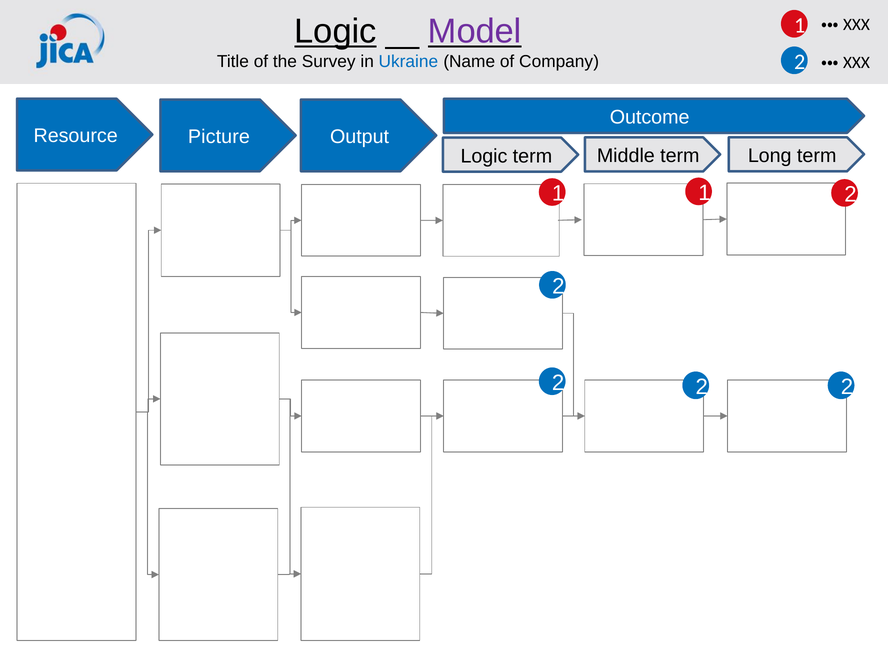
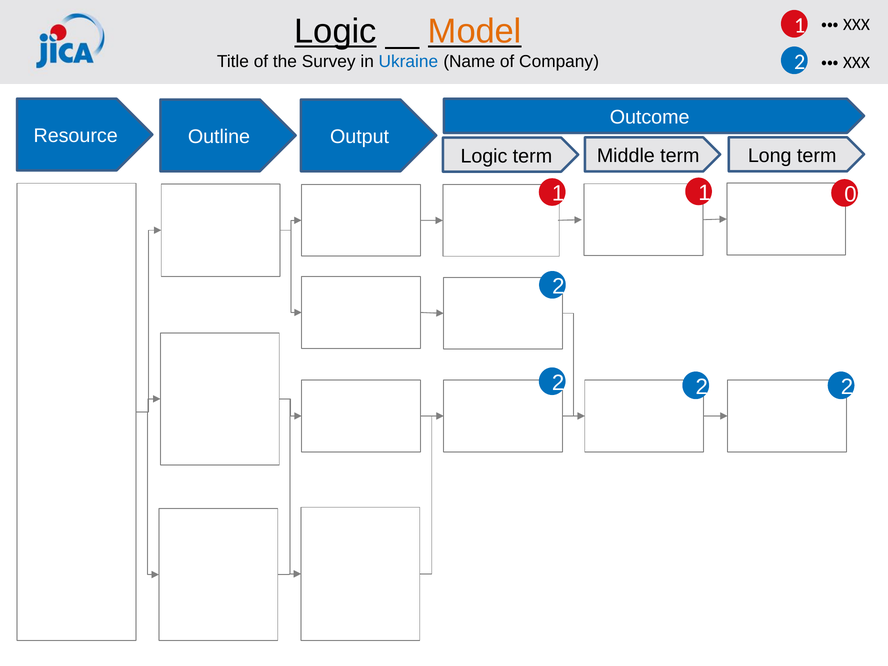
Model colour: purple -> orange
Picture: Picture -> Outline
2 at (851, 194): 2 -> 0
